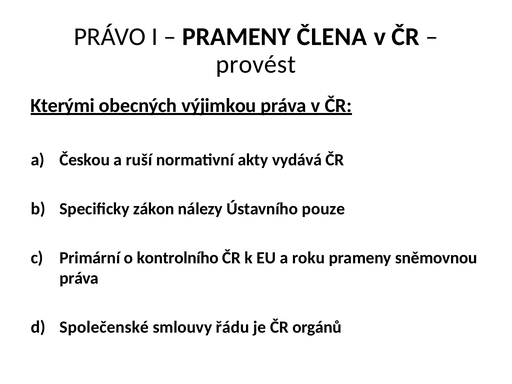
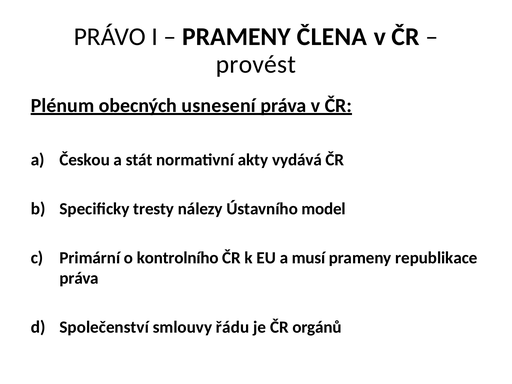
Kterými: Kterými -> Plénum
výjimkou: výjimkou -> usnesení
ruší: ruší -> stát
zákon: zákon -> tresty
pouze: pouze -> model
roku: roku -> musí
sněmovnou: sněmovnou -> republikace
Společenské: Společenské -> Společenství
